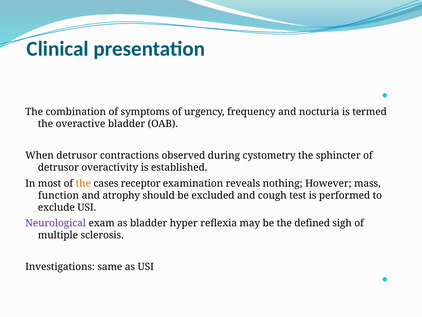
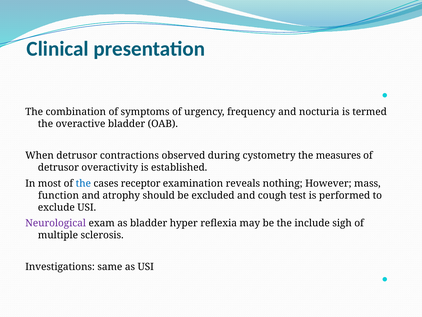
sphincter: sphincter -> measures
the at (83, 183) colour: orange -> blue
defined: defined -> include
